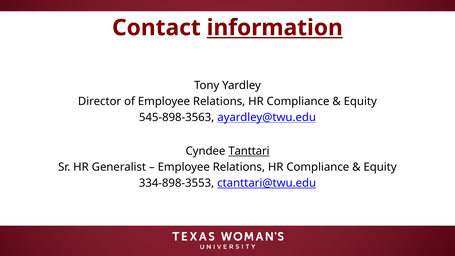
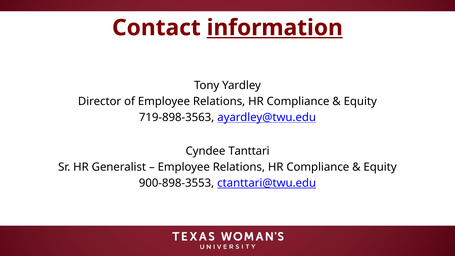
545-898-3563: 545-898-3563 -> 719-898-3563
Tanttari underline: present -> none
334-898-3553: 334-898-3553 -> 900-898-3553
